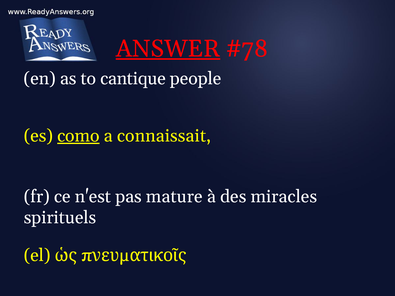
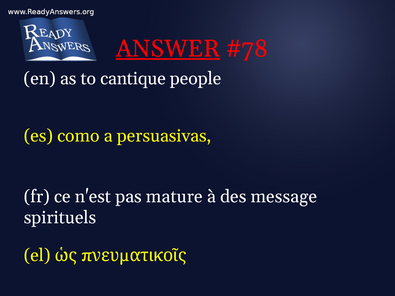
como underline: present -> none
connaissait: connaissait -> persuasivas
miracles: miracles -> message
